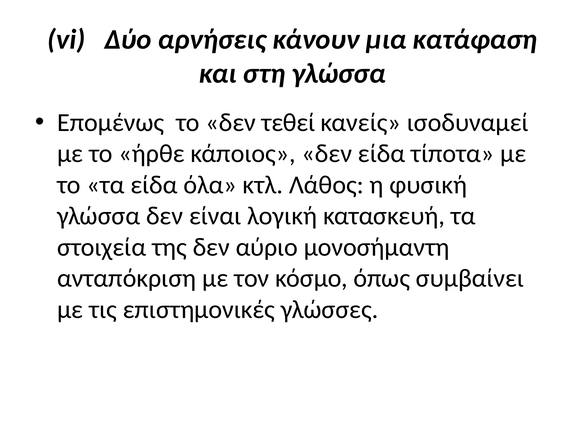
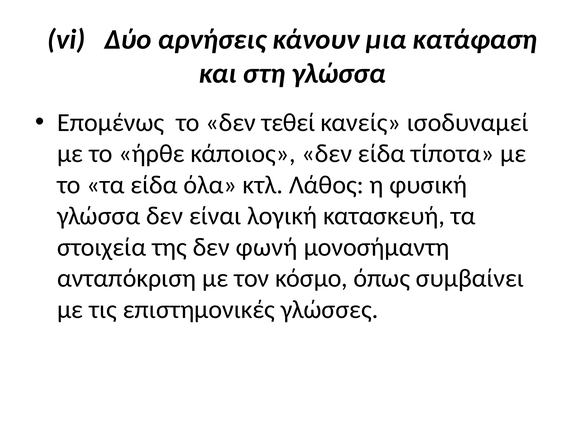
αύριο: αύριο -> φωνή
